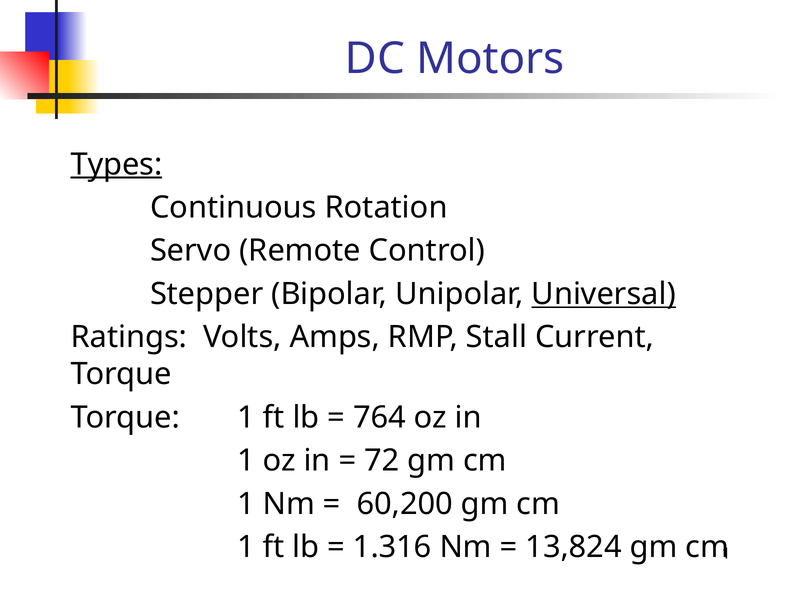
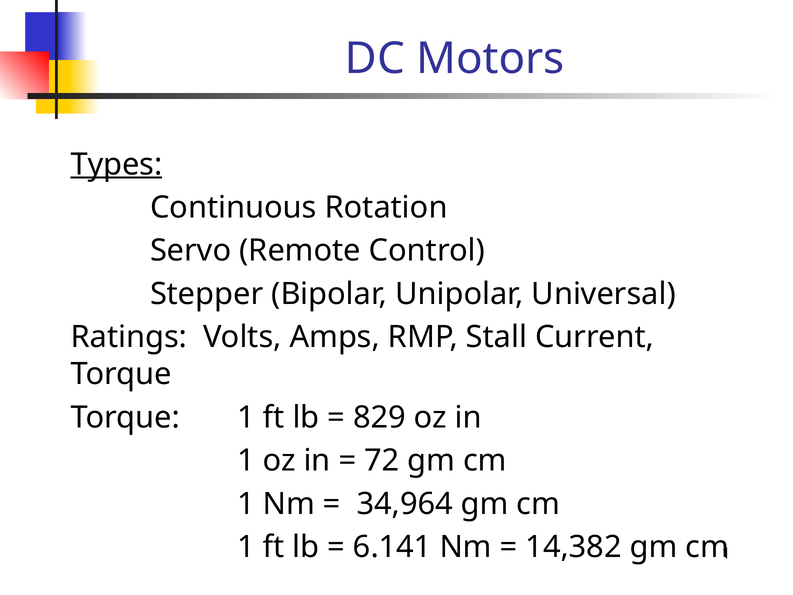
Universal underline: present -> none
764: 764 -> 829
60,200: 60,200 -> 34,964
1.316: 1.316 -> 6.141
13,824: 13,824 -> 14,382
